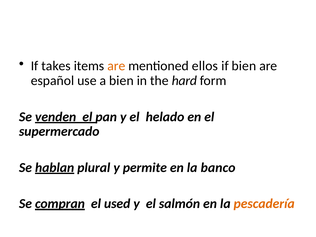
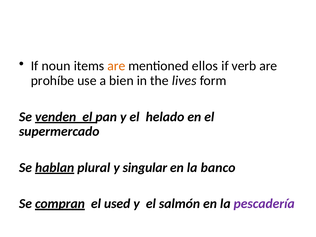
takes: takes -> noun
if bien: bien -> verb
español: español -> prohíbe
hard: hard -> lives
permite: permite -> singular
pescadería colour: orange -> purple
